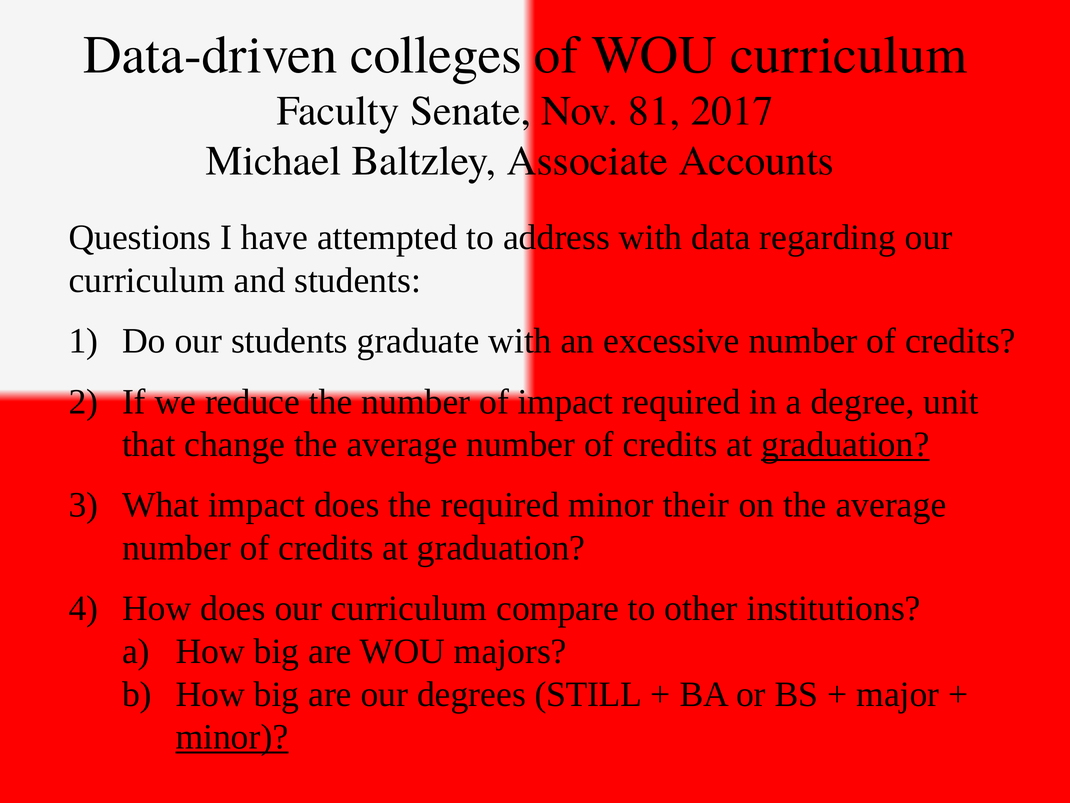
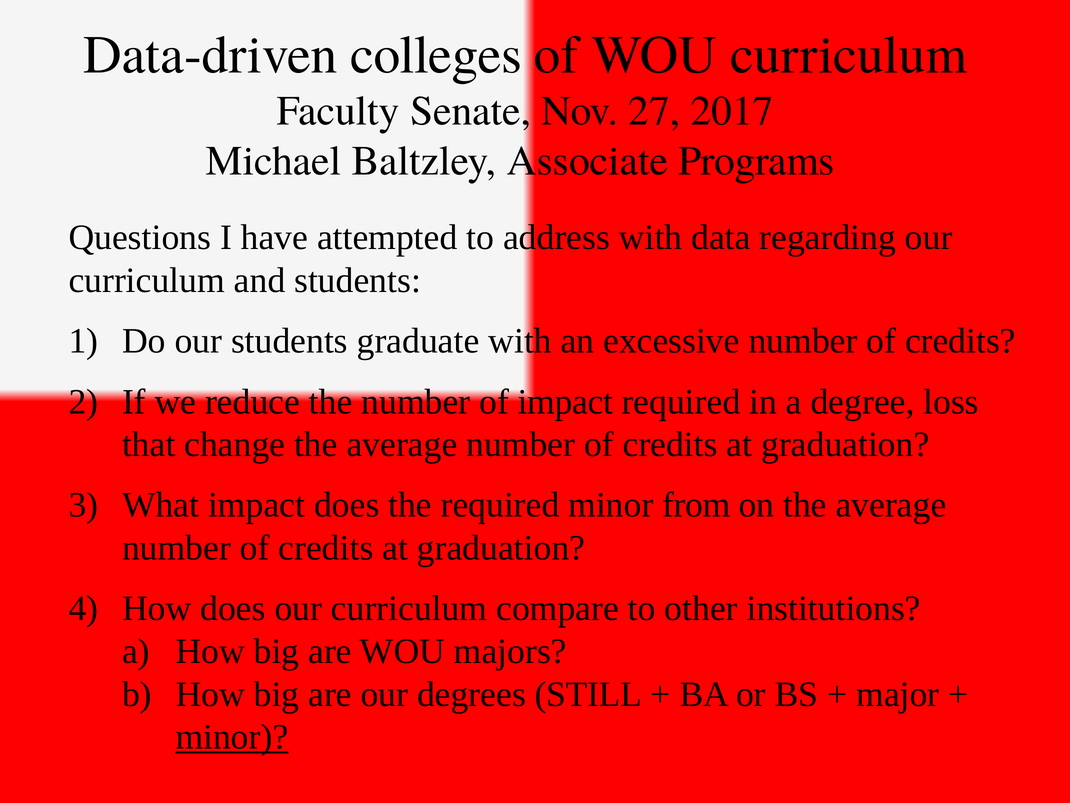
81: 81 -> 27
Accounts: Accounts -> Programs
unit: unit -> loss
graduation at (845, 444) underline: present -> none
their: their -> from
